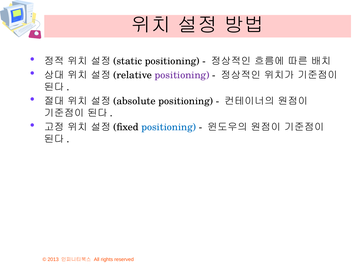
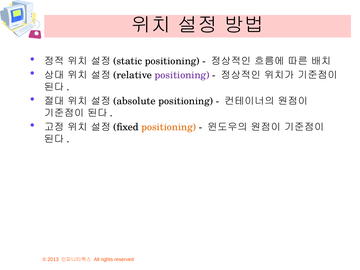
positioning at (169, 127) colour: blue -> orange
